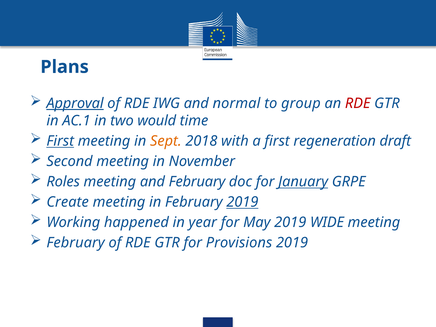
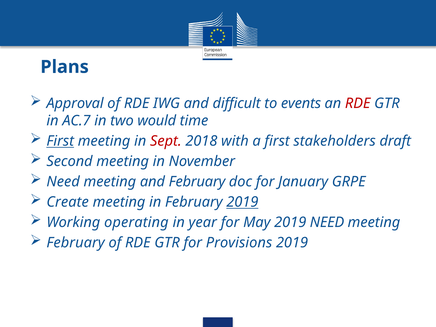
Approval underline: present -> none
normal: normal -> difficult
group: group -> events
AC.1: AC.1 -> AC.7
Sept colour: orange -> red
regeneration: regeneration -> stakeholders
Roles at (63, 182): Roles -> Need
January underline: present -> none
happened: happened -> operating
2019 WIDE: WIDE -> NEED
